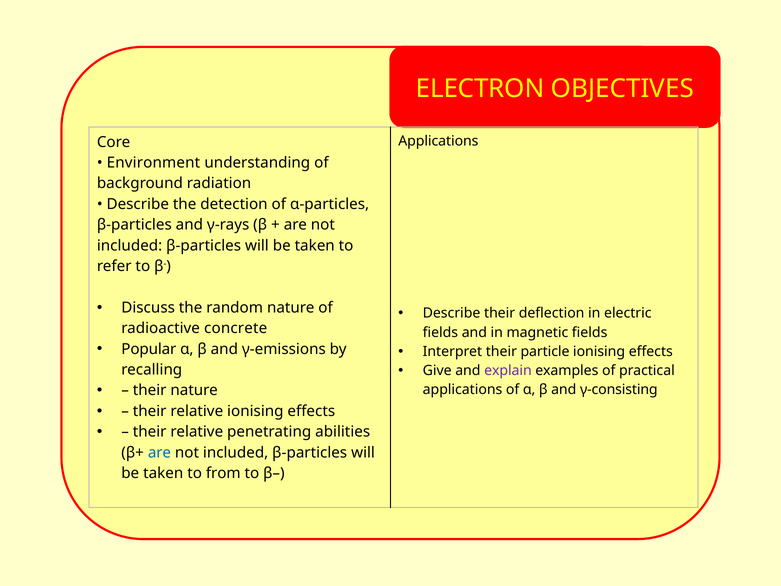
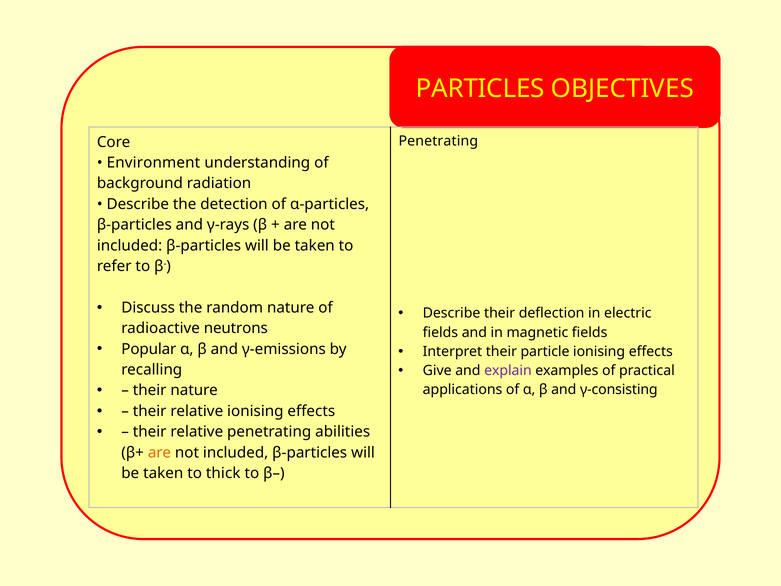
ELECTRON: ELECTRON -> PARTICLES
Applications at (438, 141): Applications -> Penetrating
concrete: concrete -> neutrons
are at (159, 452) colour: blue -> orange
from: from -> thick
